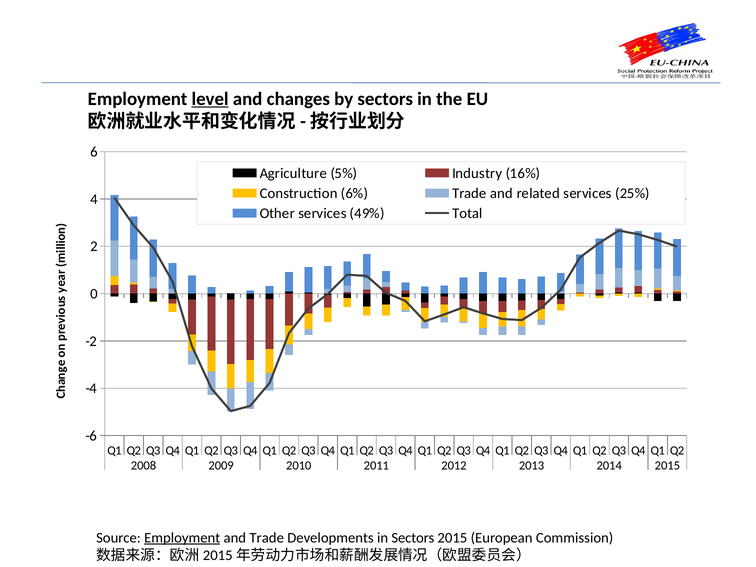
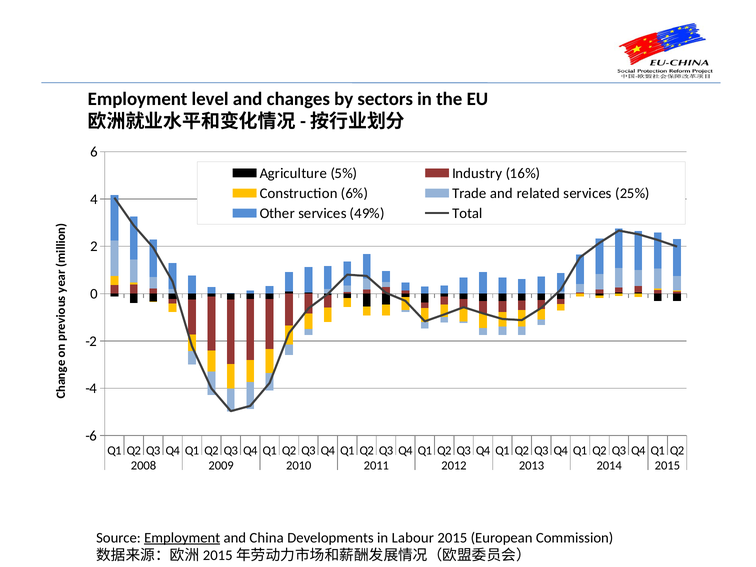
level underline: present -> none
and Trade: Trade -> China
in Sectors: Sectors -> Labour
